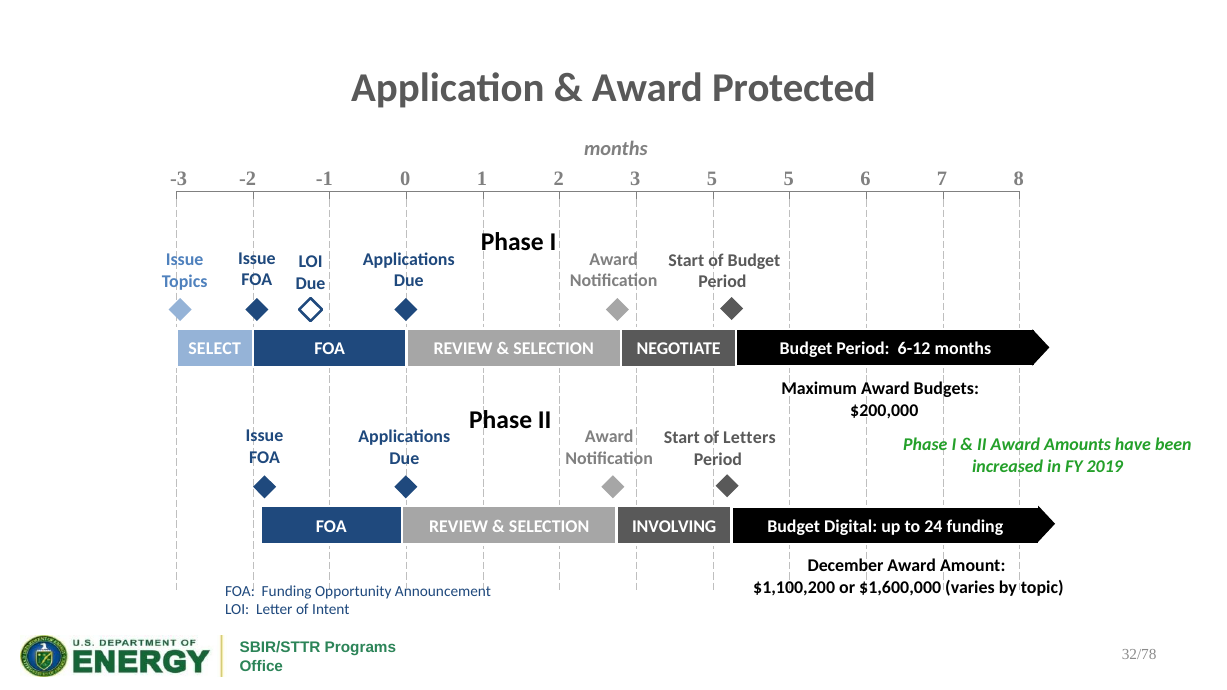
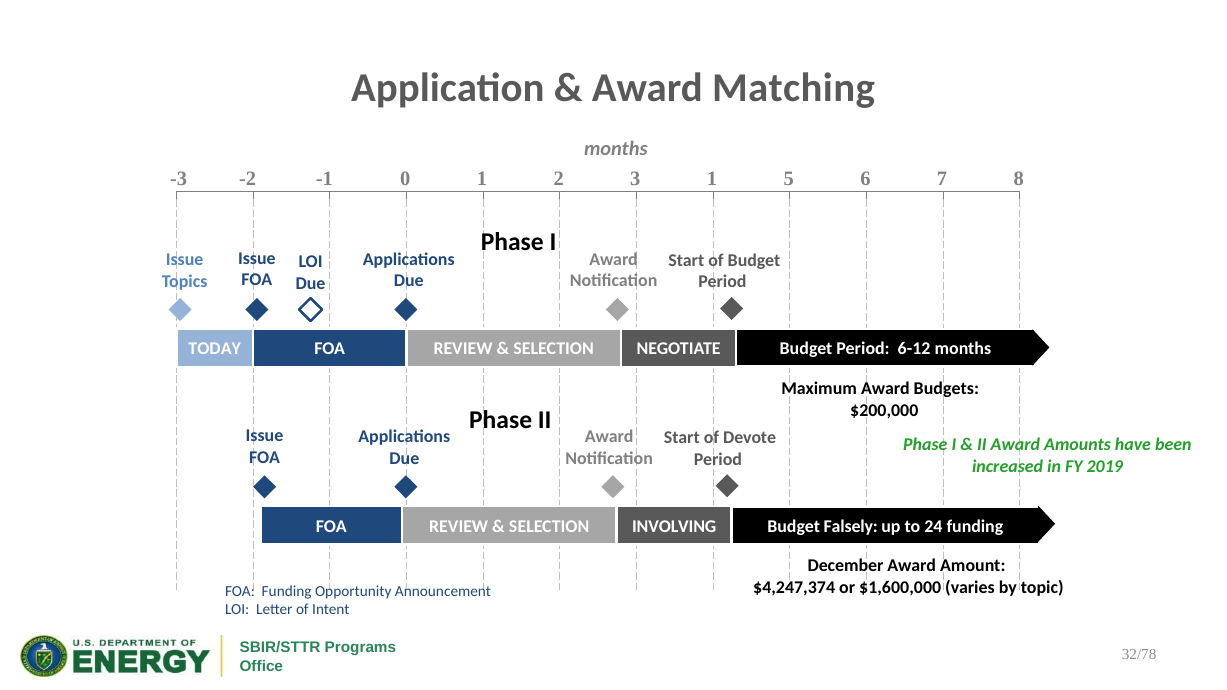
Protected: Protected -> Matching
3 5: 5 -> 1
SELECT: SELECT -> TODAY
Letters: Letters -> Devote
Digital: Digital -> Falsely
$1,100,200: $1,100,200 -> $4,247,374
